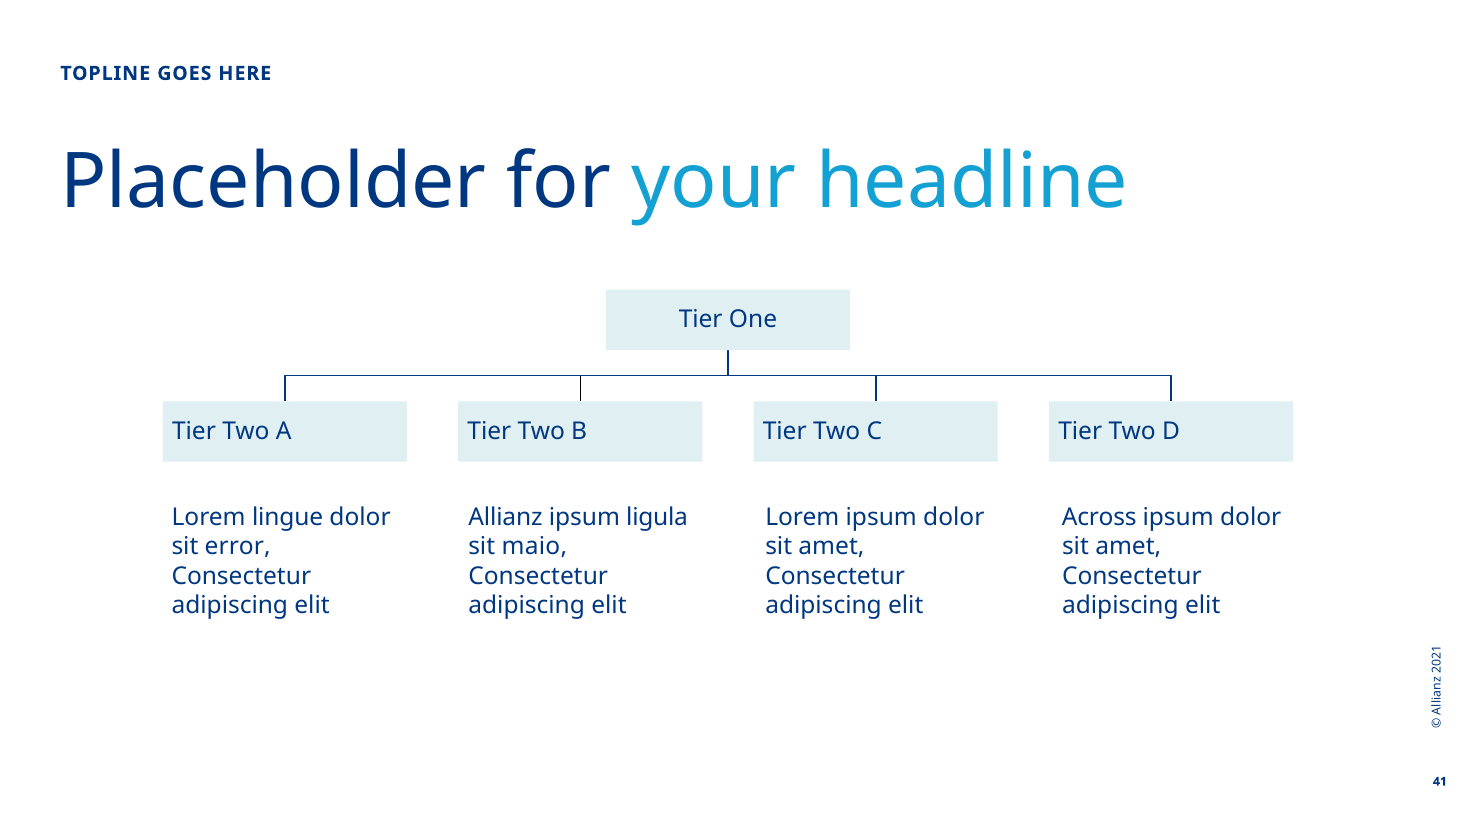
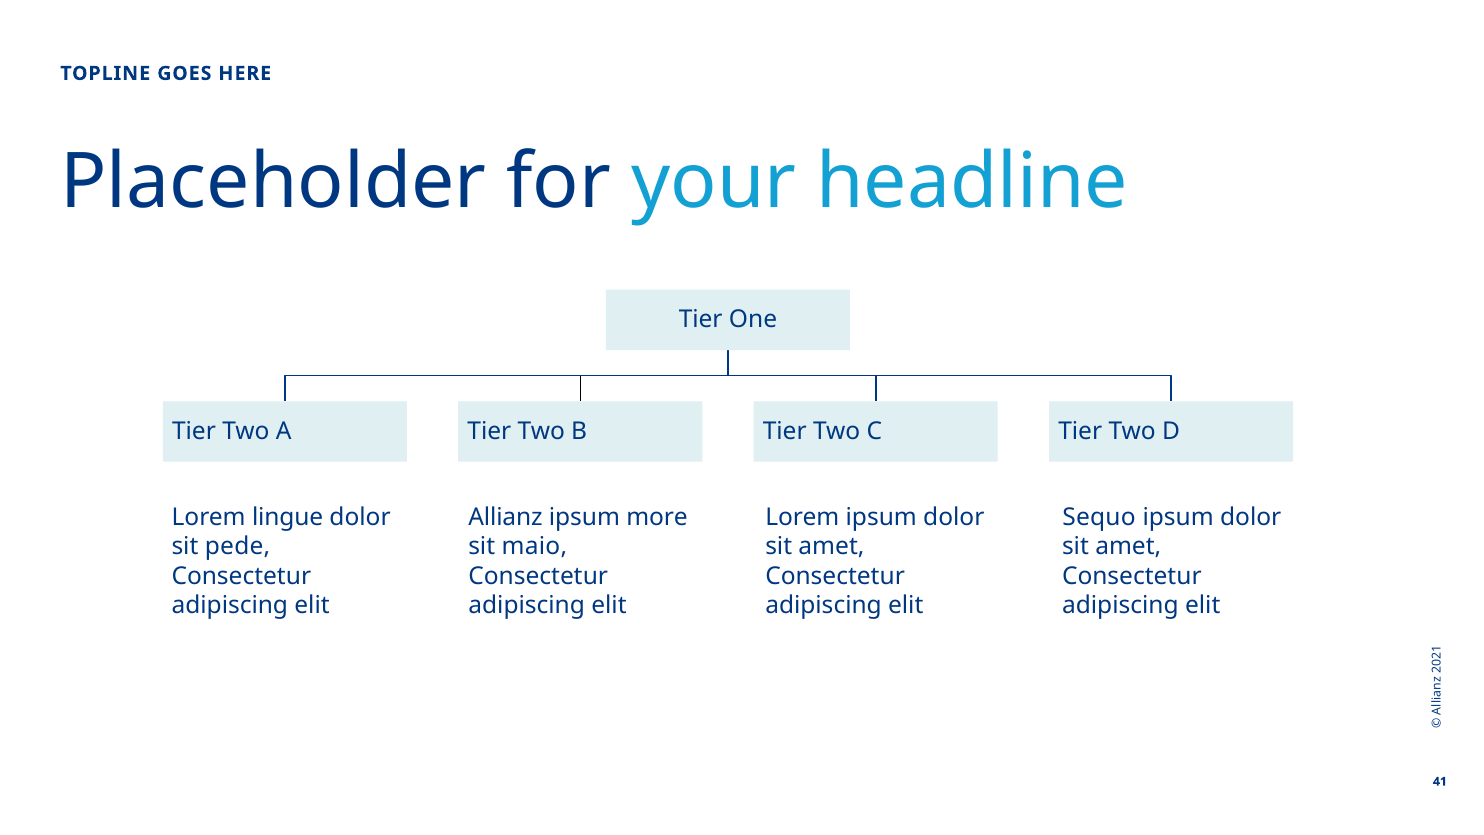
ligula: ligula -> more
Across: Across -> Sequo
error: error -> pede
